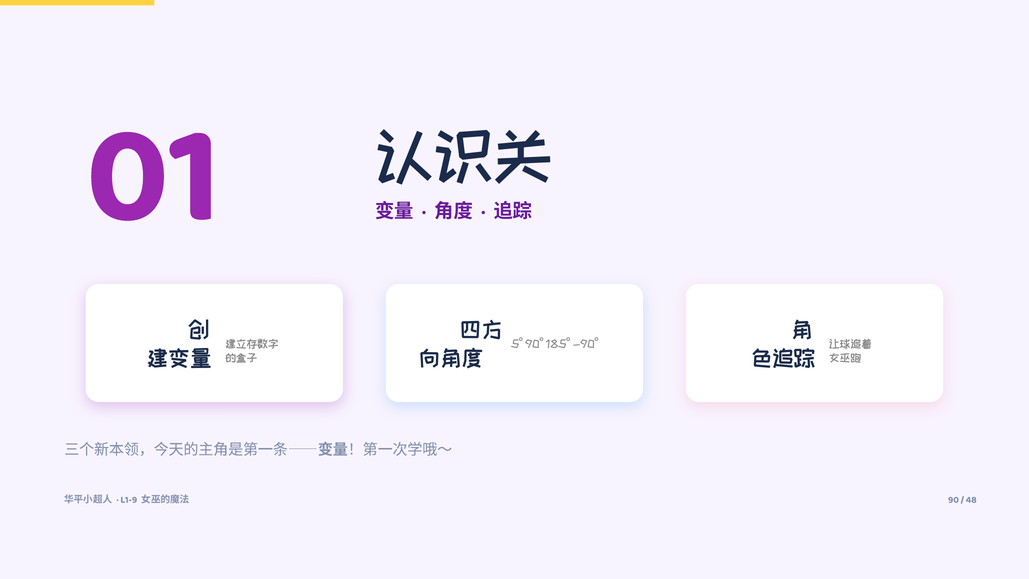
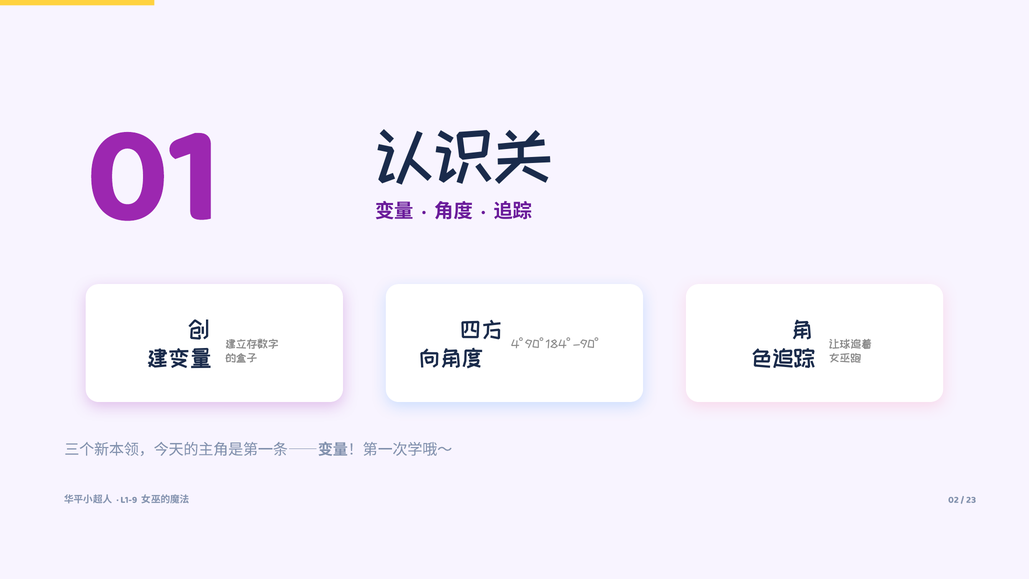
5°: 5° -> 4°
185°: 185° -> 184°
90: 90 -> 02
48: 48 -> 23
